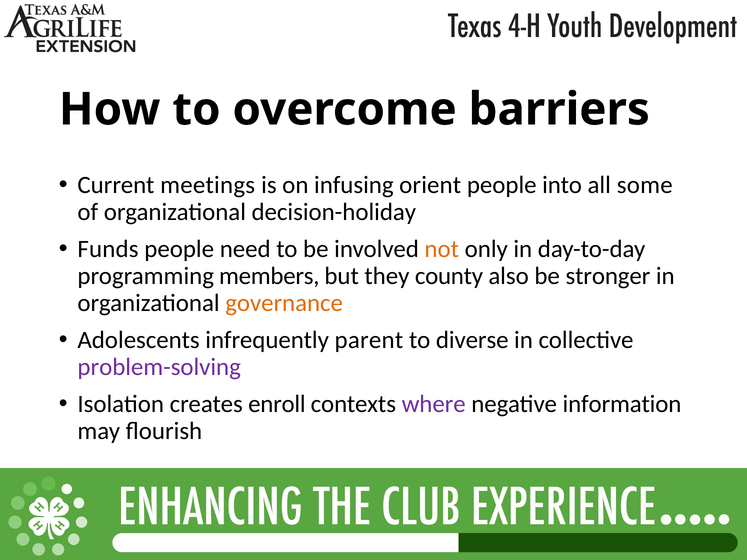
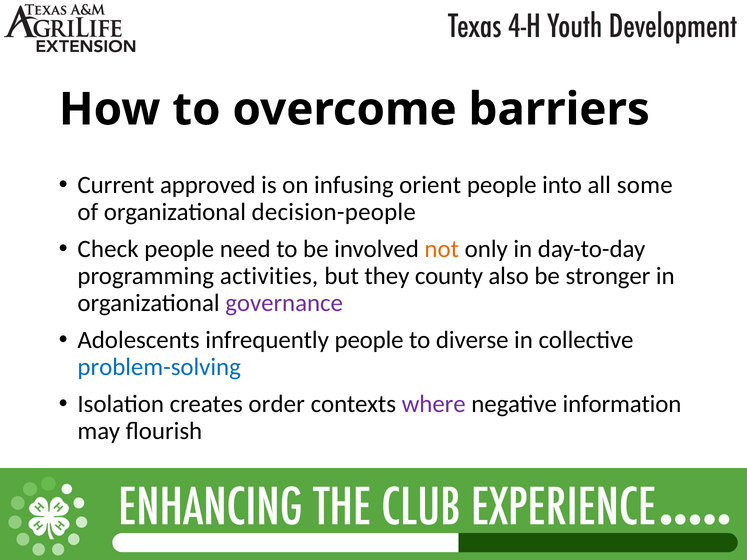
meetings: meetings -> approved
decision-holiday: decision-holiday -> decision-people
Funds: Funds -> Check
members: members -> activities
governance colour: orange -> purple
infrequently parent: parent -> people
problem-solving colour: purple -> blue
enroll: enroll -> order
